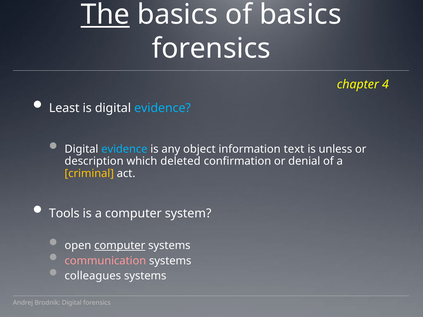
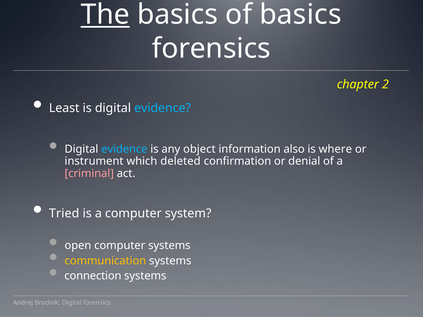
4: 4 -> 2
text: text -> also
unless: unless -> where
description: description -> instrument
criminal colour: yellow -> pink
Tools: Tools -> Tried
computer at (120, 246) underline: present -> none
communication colour: pink -> yellow
colleagues: colleagues -> connection
